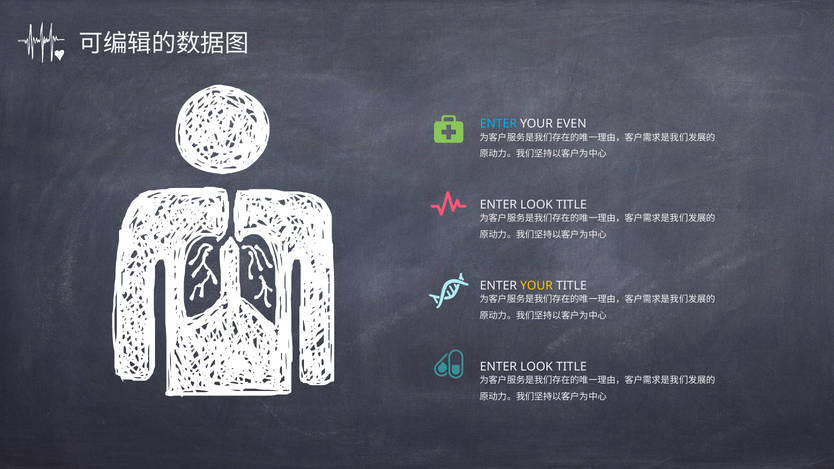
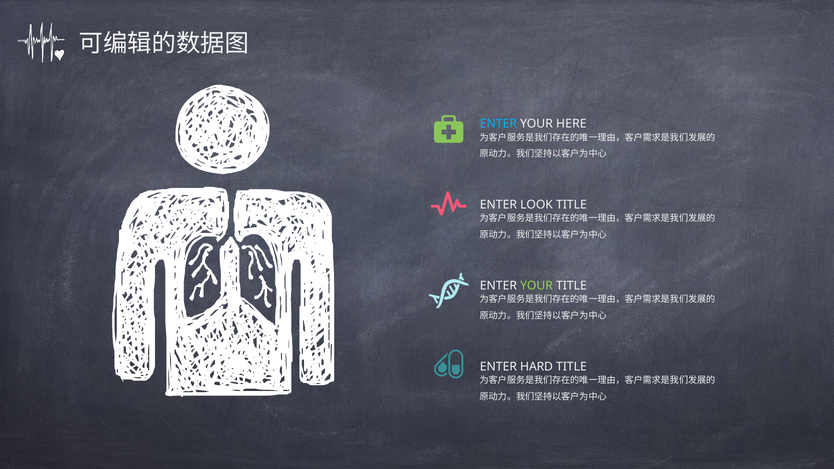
EVEN: EVEN -> HERE
YOUR at (537, 286) colour: yellow -> light green
LOOK at (537, 367): LOOK -> HARD
